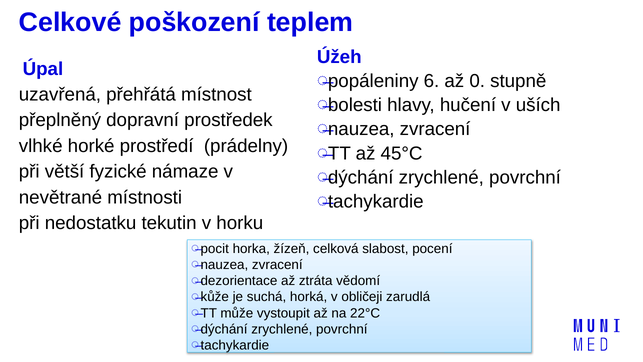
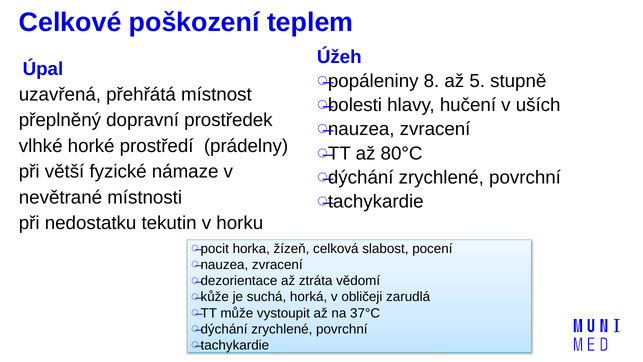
6: 6 -> 8
0: 0 -> 5
45°C: 45°C -> 80°C
22°C: 22°C -> 37°C
